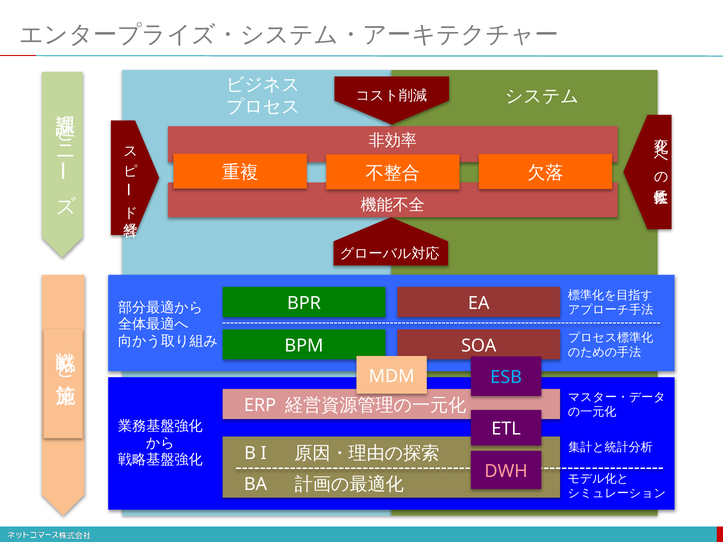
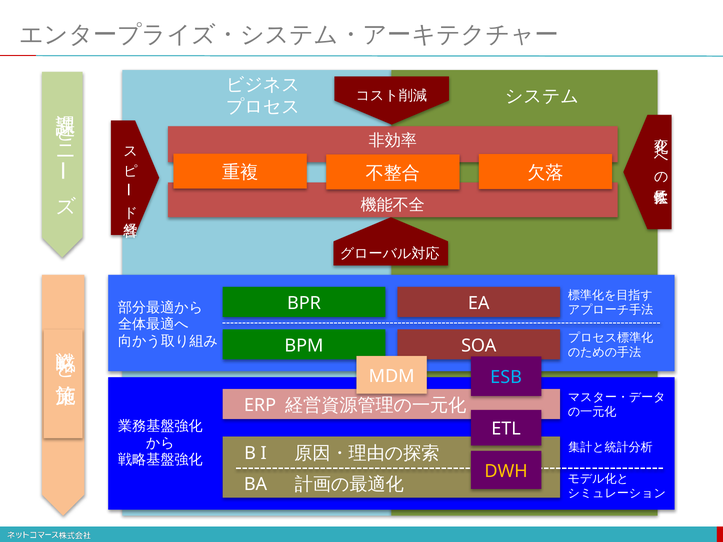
DWH colour: pink -> yellow
